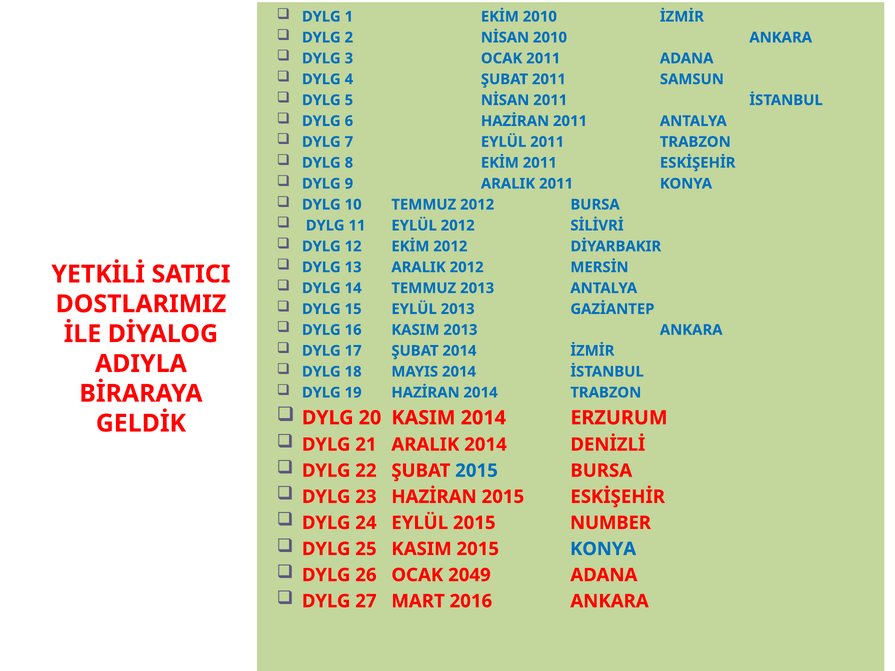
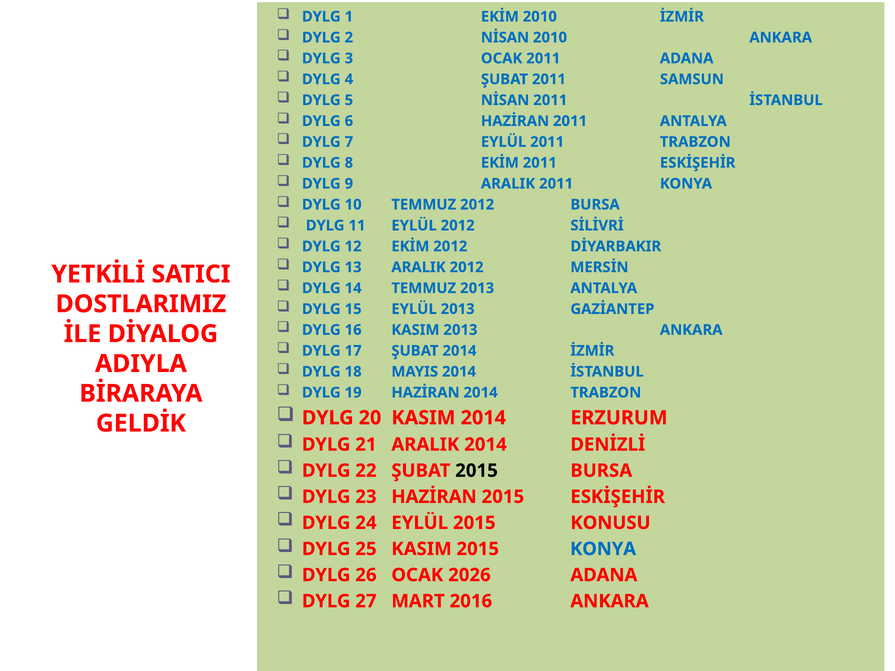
2015 at (477, 471) colour: blue -> black
NUMBER: NUMBER -> KONUSU
2049: 2049 -> 2026
